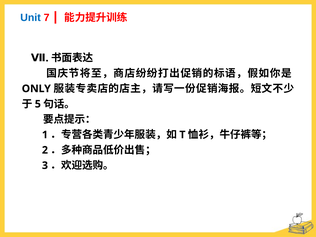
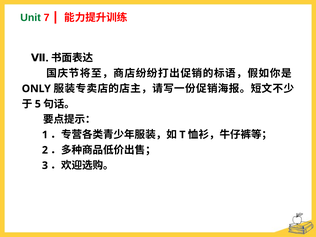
Unit colour: blue -> green
